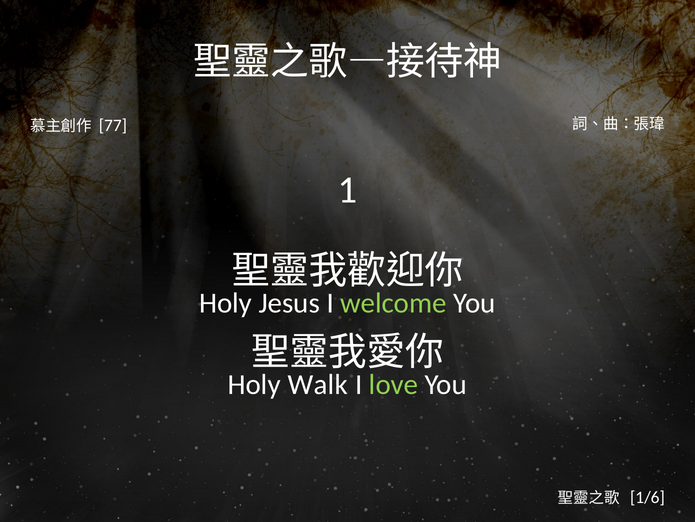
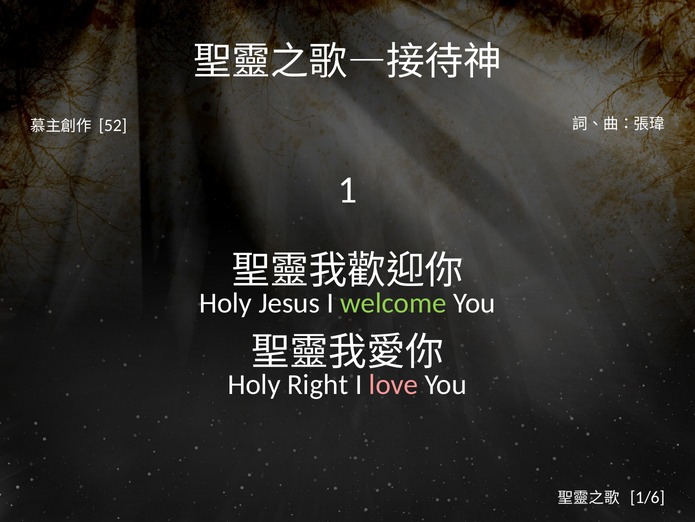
77: 77 -> 52
Walk: Walk -> Right
love colour: light green -> pink
